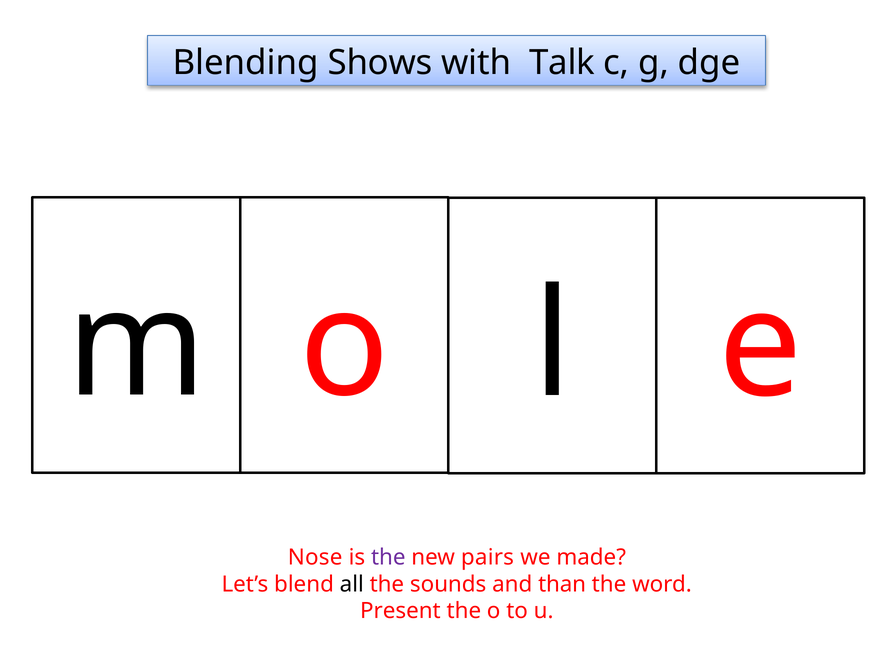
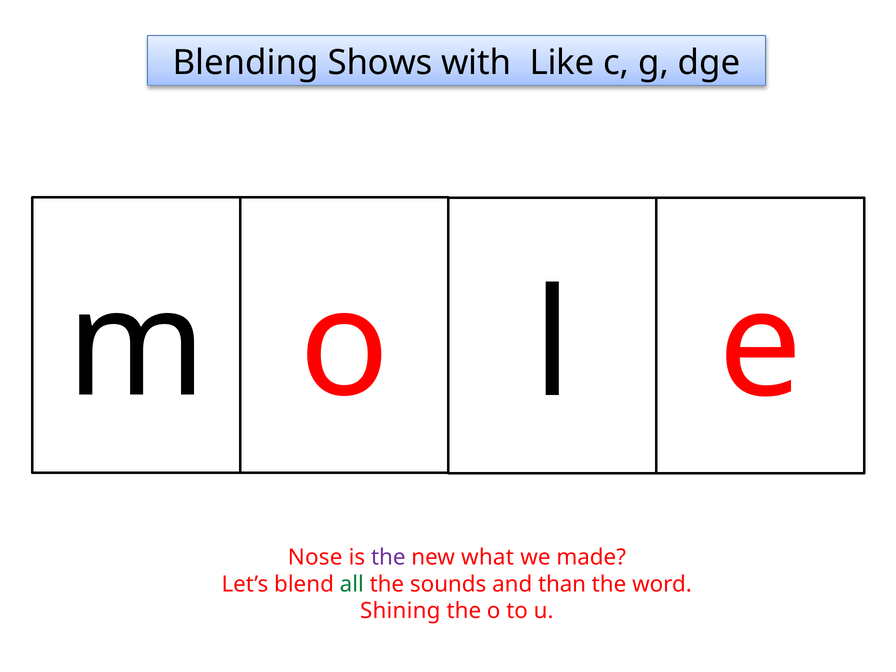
Talk: Talk -> Like
pairs: pairs -> what
all colour: black -> green
Present: Present -> Shining
